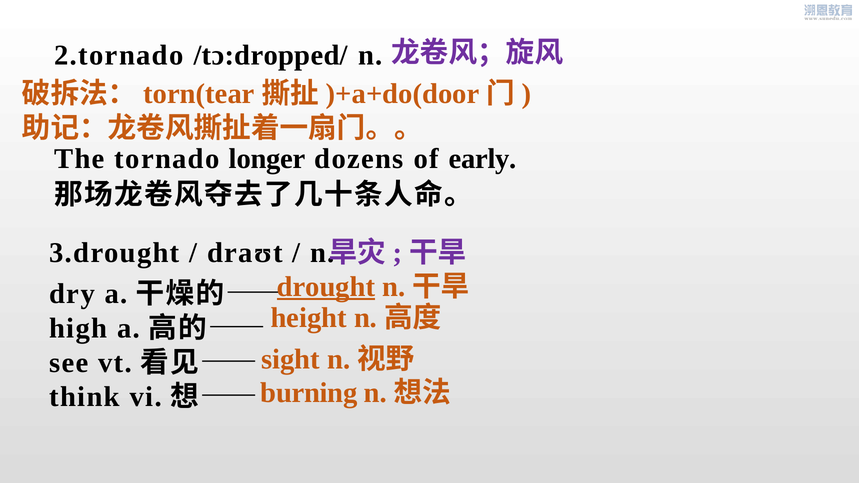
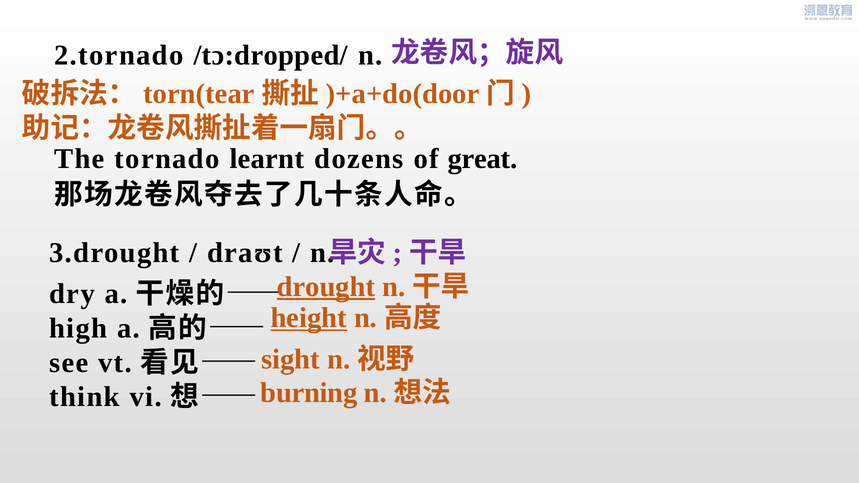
longer: longer -> learnt
early: early -> great
height underline: none -> present
